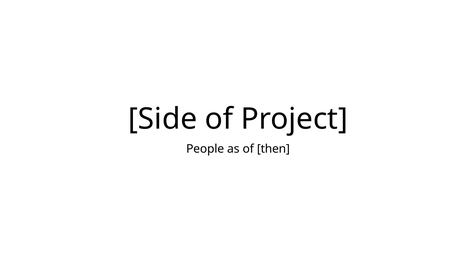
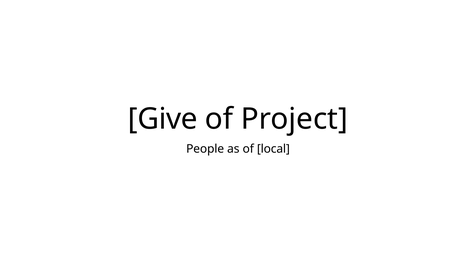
Side: Side -> Give
then: then -> local
